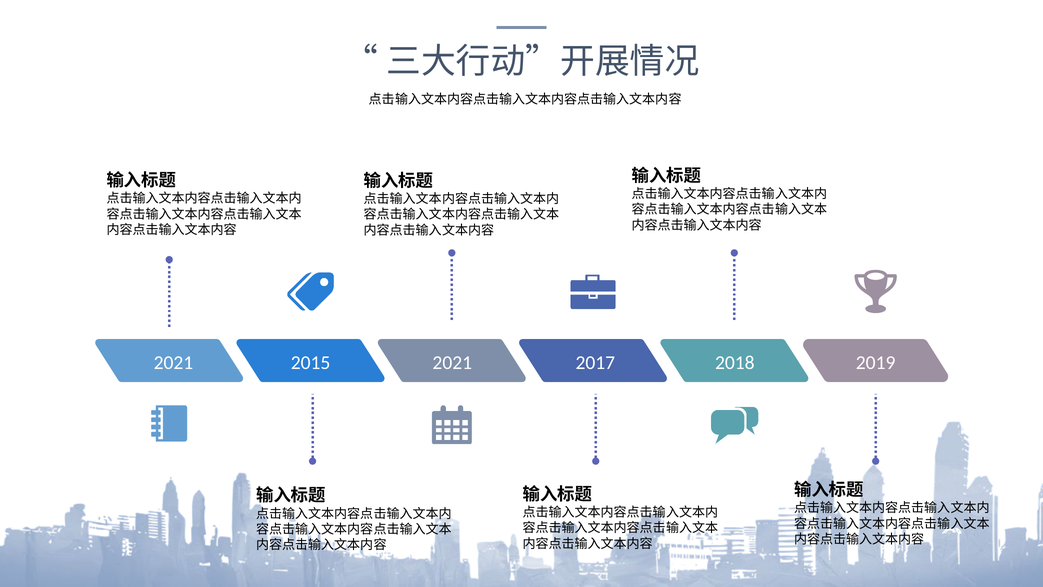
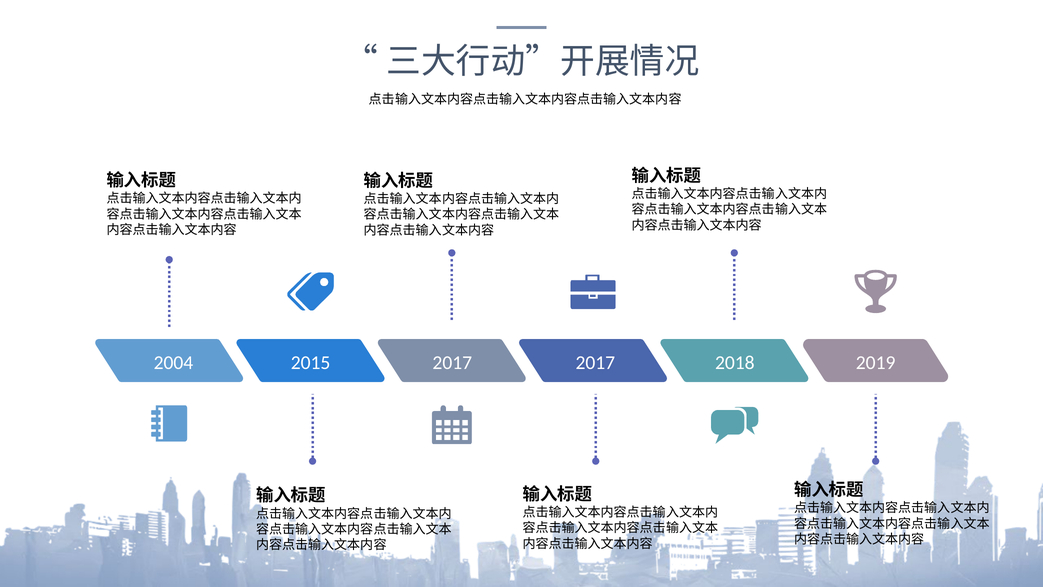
2021 at (173, 363): 2021 -> 2004
2015 2021: 2021 -> 2017
